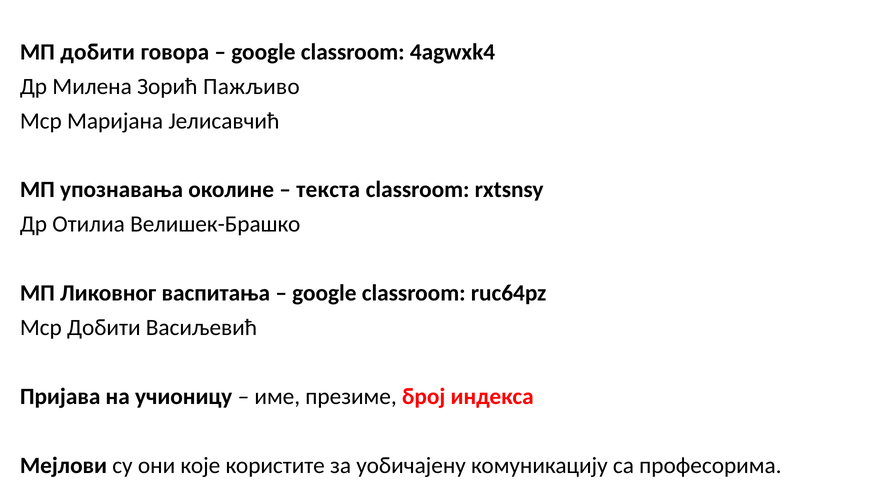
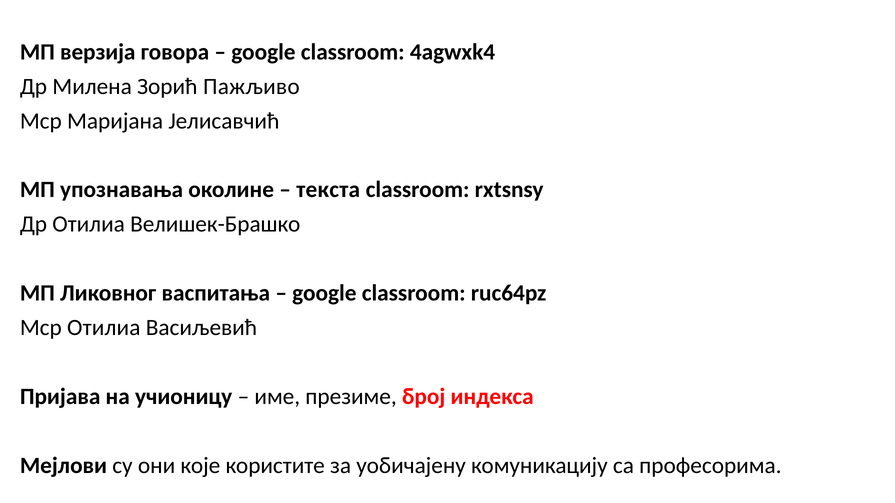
МП добити: добити -> верзија
Мср Добити: Добити -> Отилиа
